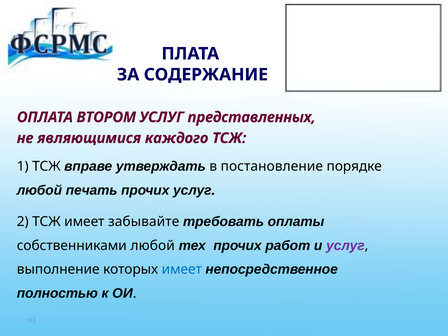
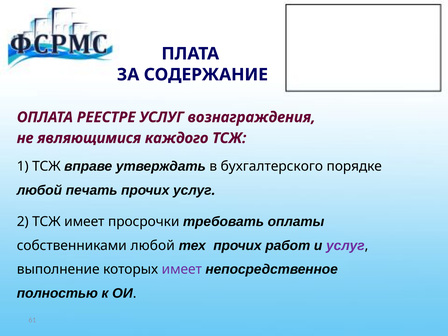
ВТОРОМ: ВТОРОМ -> РЕЕСТРЕ
представленных: представленных -> вознаграждения
постановление: постановление -> бухгалтерского
забывайте: забывайте -> просрочки
имеет at (182, 269) colour: blue -> purple
